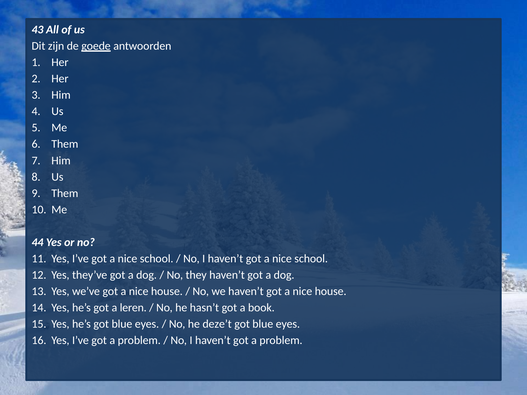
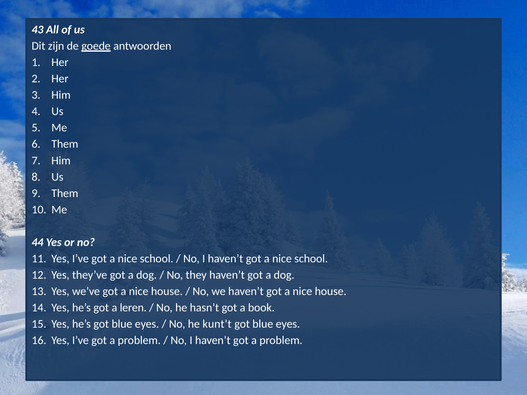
deze’t: deze’t -> kunt’t
